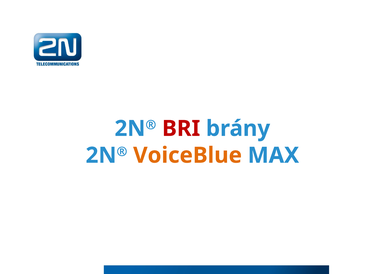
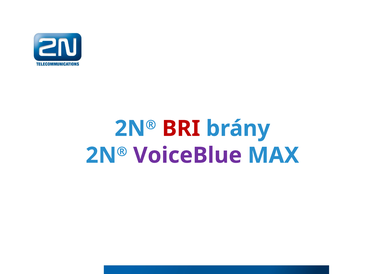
VoiceBlue colour: orange -> purple
